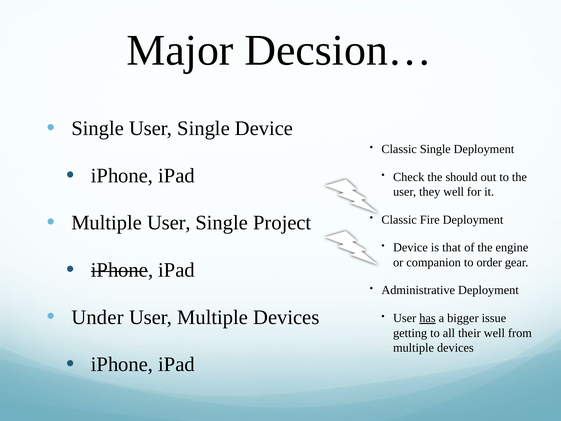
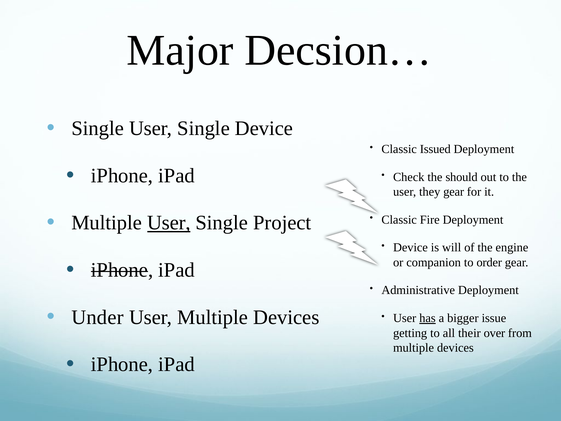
Classic Single: Single -> Issued
they well: well -> gear
User at (169, 223) underline: none -> present
that: that -> will
their well: well -> over
